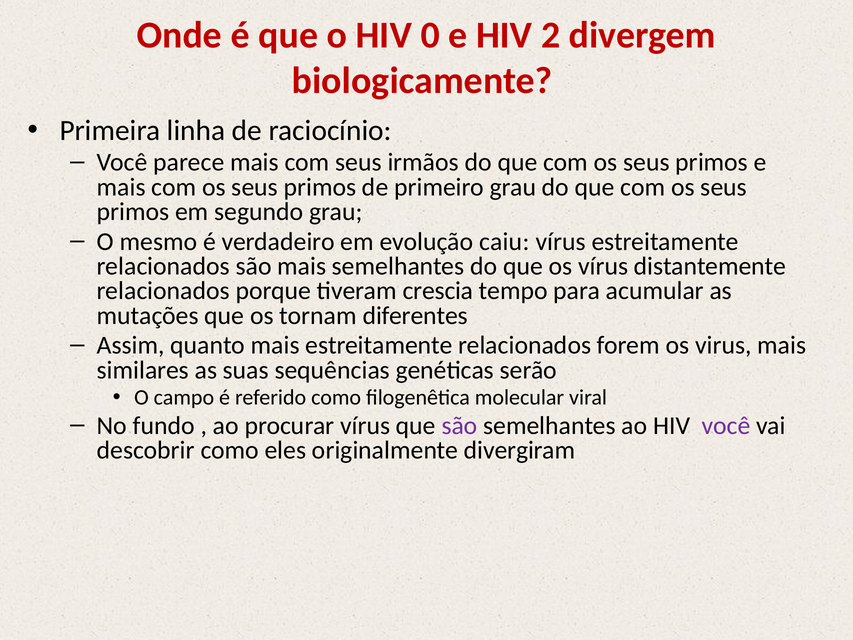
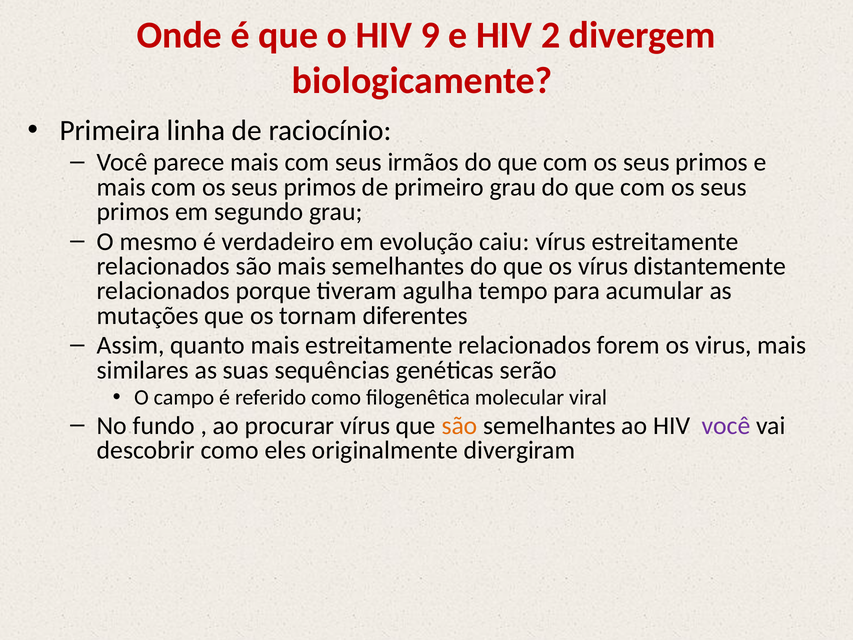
0: 0 -> 9
crescia: crescia -> agulha
são at (460, 425) colour: purple -> orange
